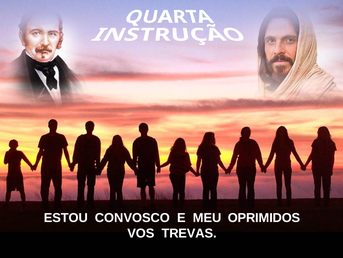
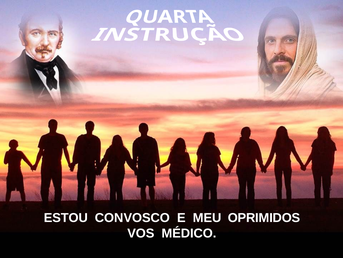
TREVAS: TREVAS -> MÉDICO
